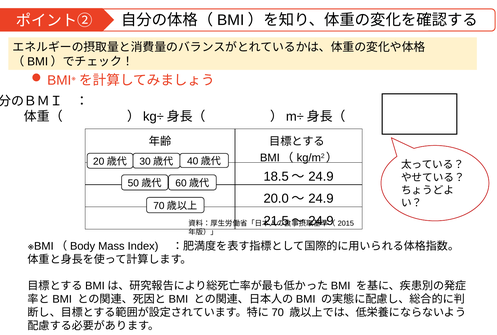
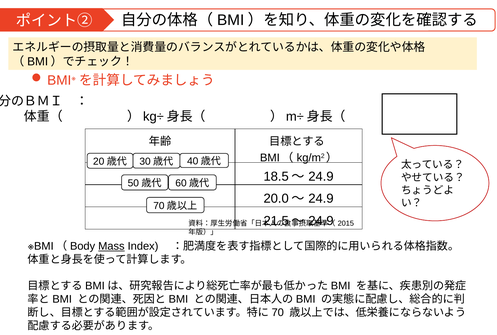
Mass underline: none -> present
